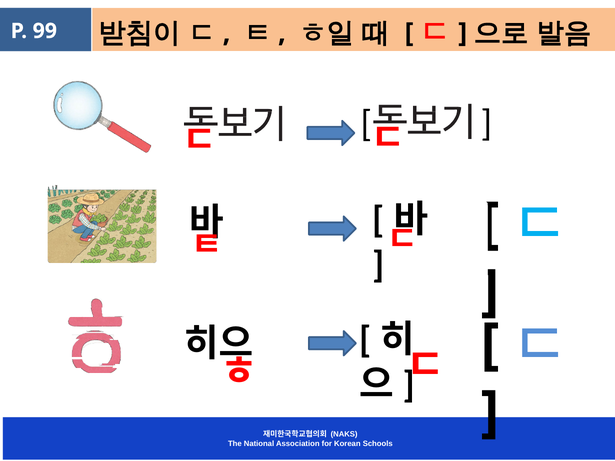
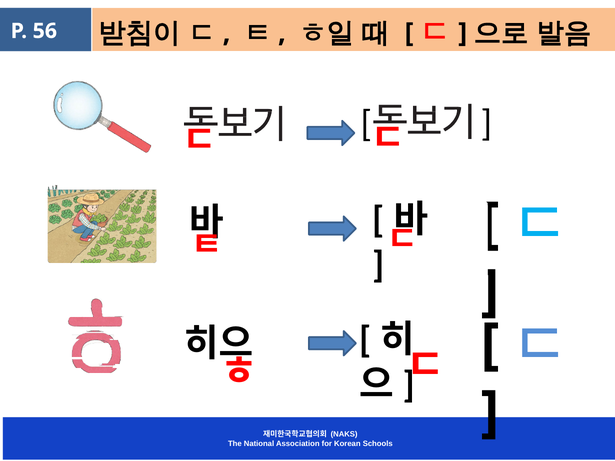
99: 99 -> 56
